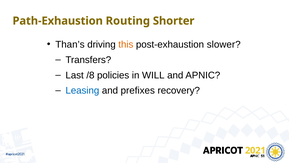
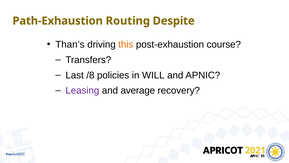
Shorter: Shorter -> Despite
slower: slower -> course
Leasing colour: blue -> purple
prefixes: prefixes -> average
